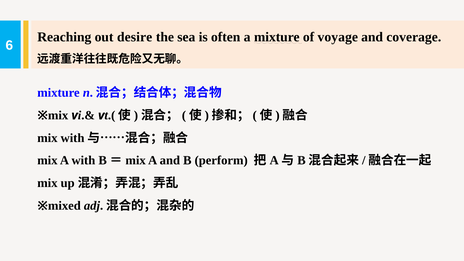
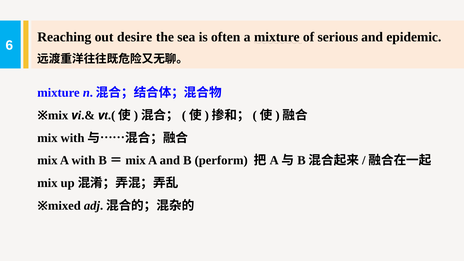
voyage: voyage -> serious
coverage: coverage -> epidemic
